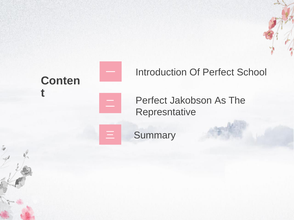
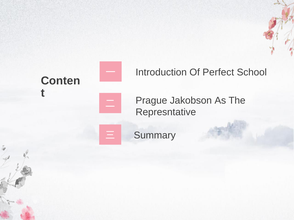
Perfect at (151, 101): Perfect -> Prague
